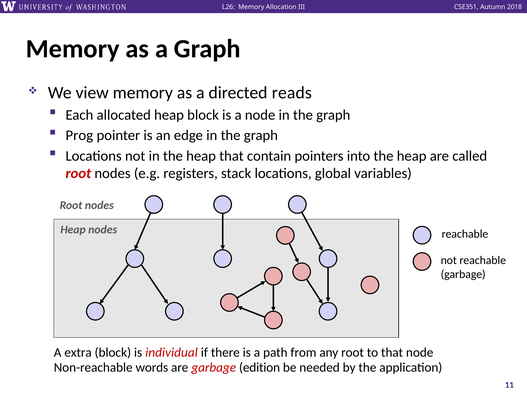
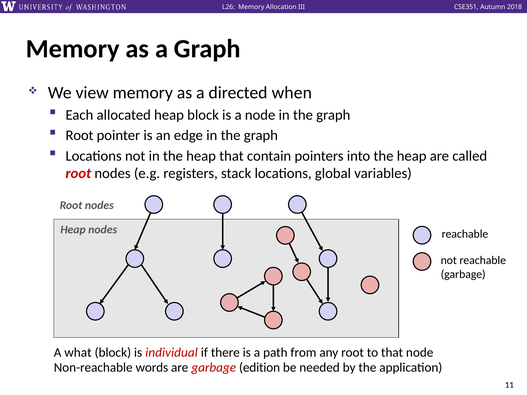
reads: reads -> when
Prog at (79, 135): Prog -> Root
extra: extra -> what
